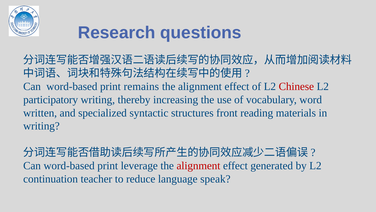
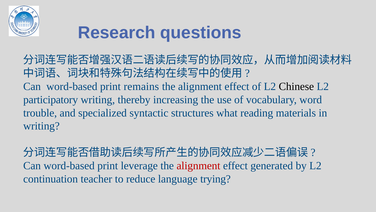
Chinese colour: red -> black
written: written -> trouble
front: front -> what
speak: speak -> trying
